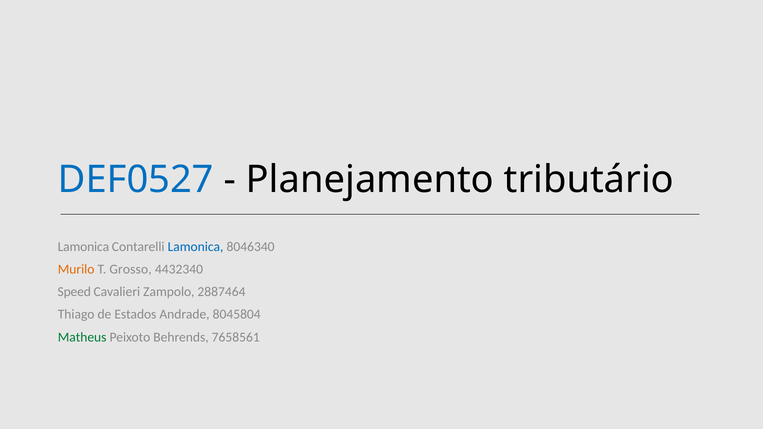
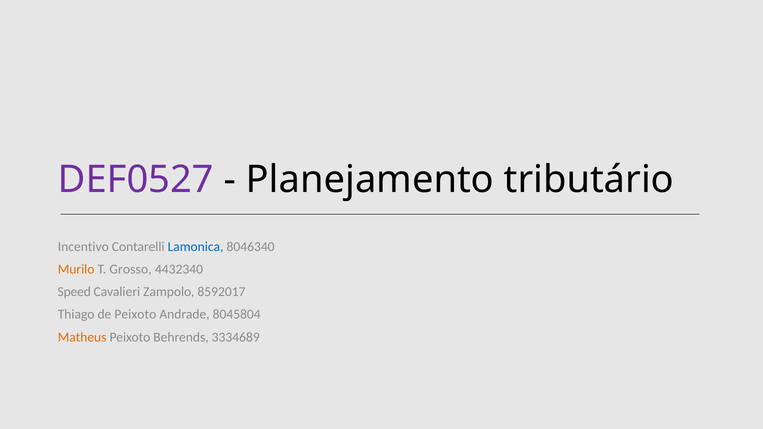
DEF0527 colour: blue -> purple
Lamonica at (83, 247): Lamonica -> Incentivo
2887464: 2887464 -> 8592017
de Estados: Estados -> Peixoto
Matheus colour: green -> orange
7658561: 7658561 -> 3334689
